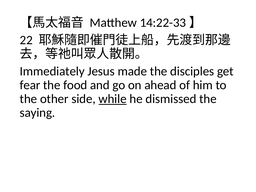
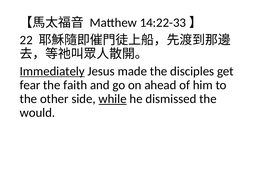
Immediately underline: none -> present
food: food -> faith
saying: saying -> would
